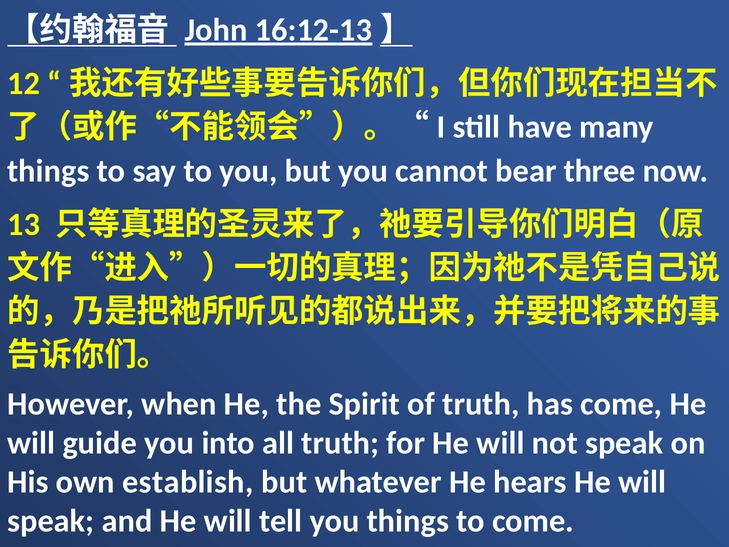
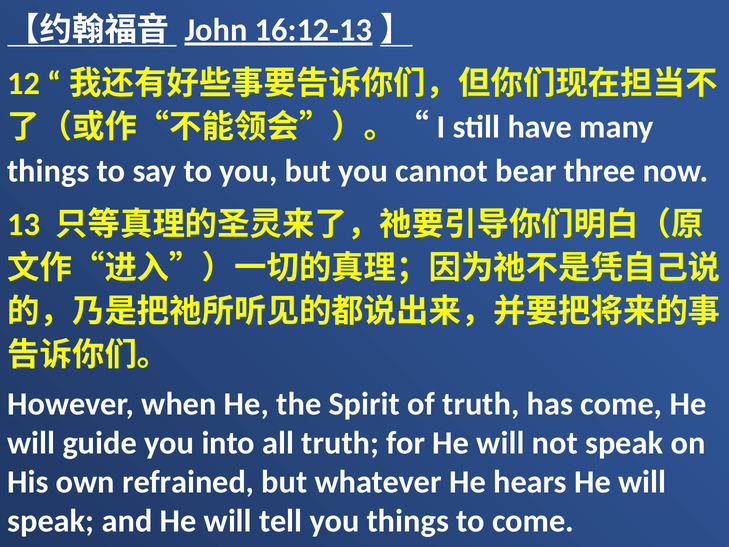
establish: establish -> refrained
